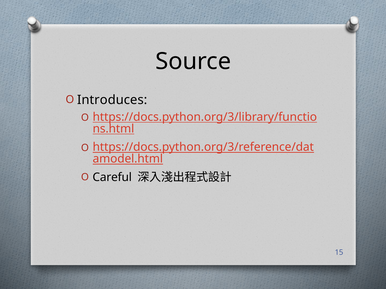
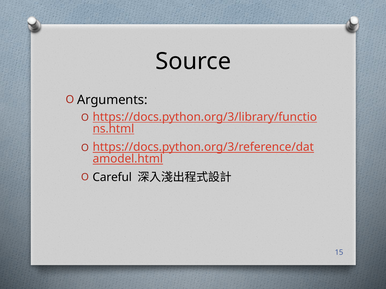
Introduces: Introduces -> Arguments
